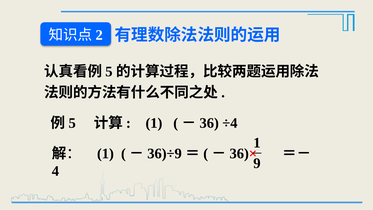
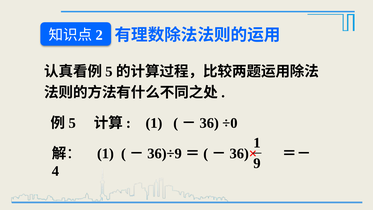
÷4: ÷4 -> ÷0
